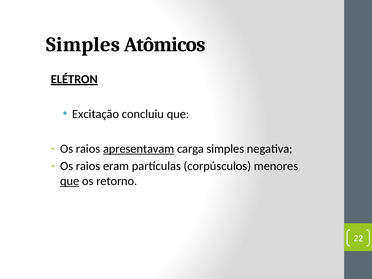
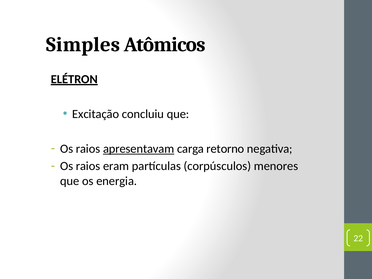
carga simples: simples -> retorno
que at (70, 181) underline: present -> none
retorno: retorno -> energia
